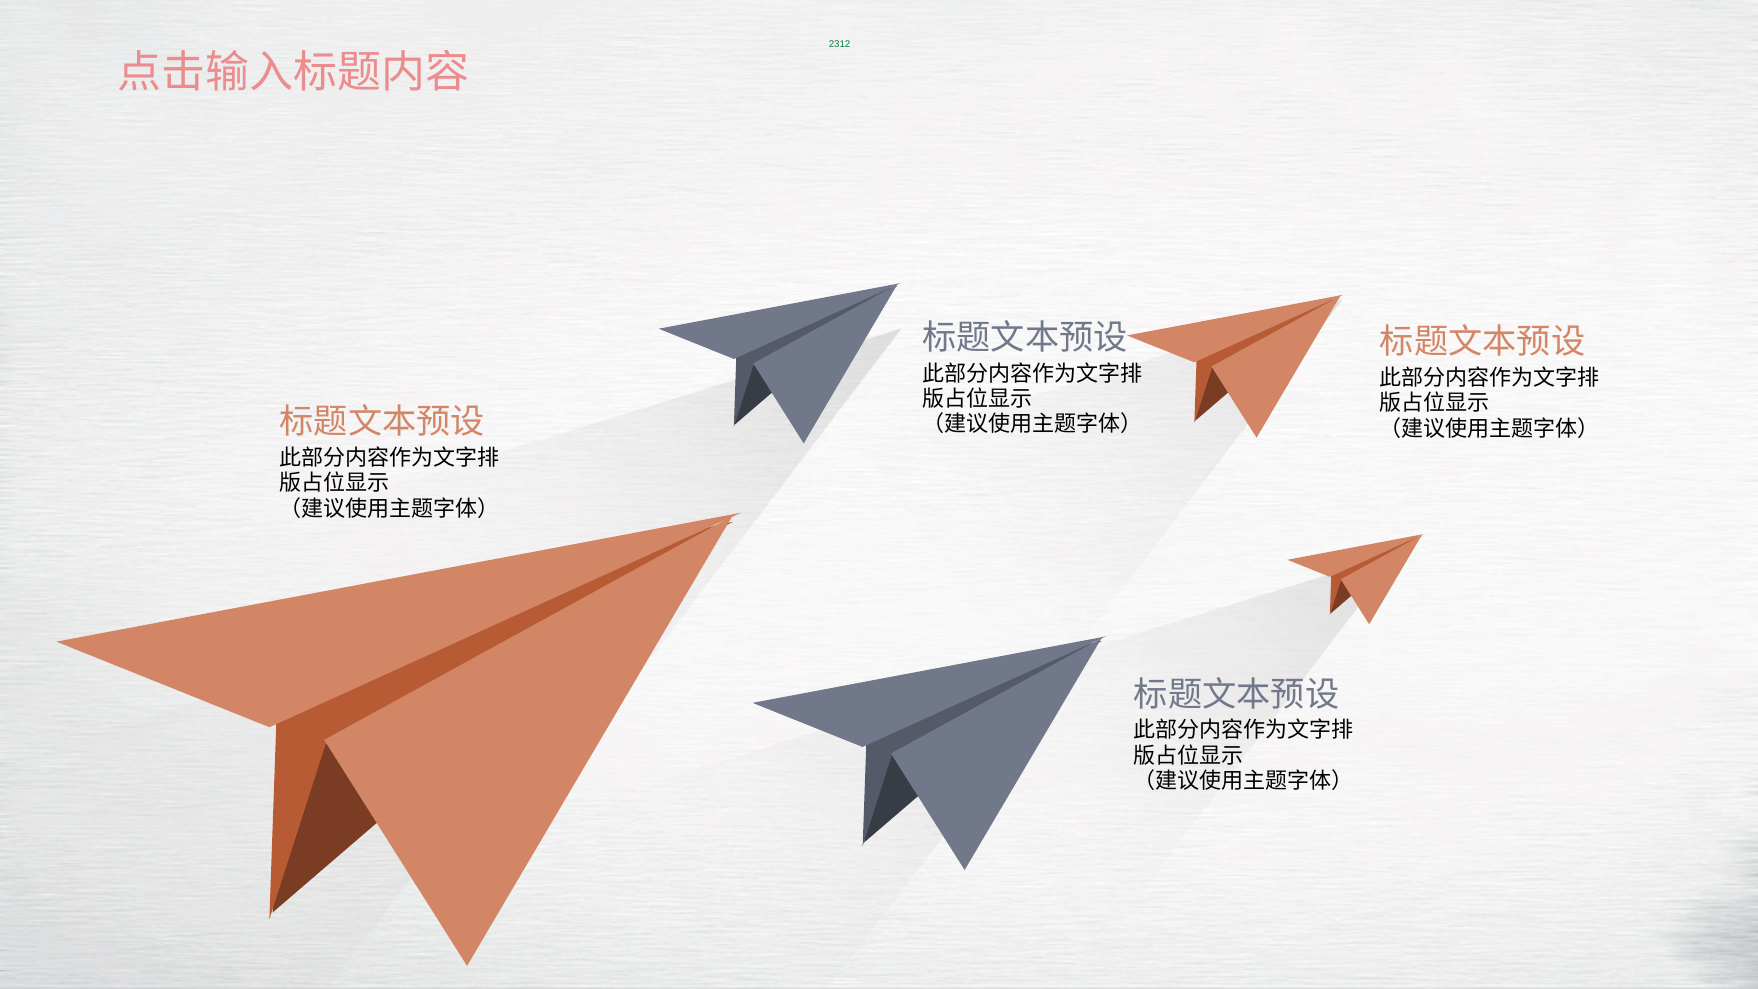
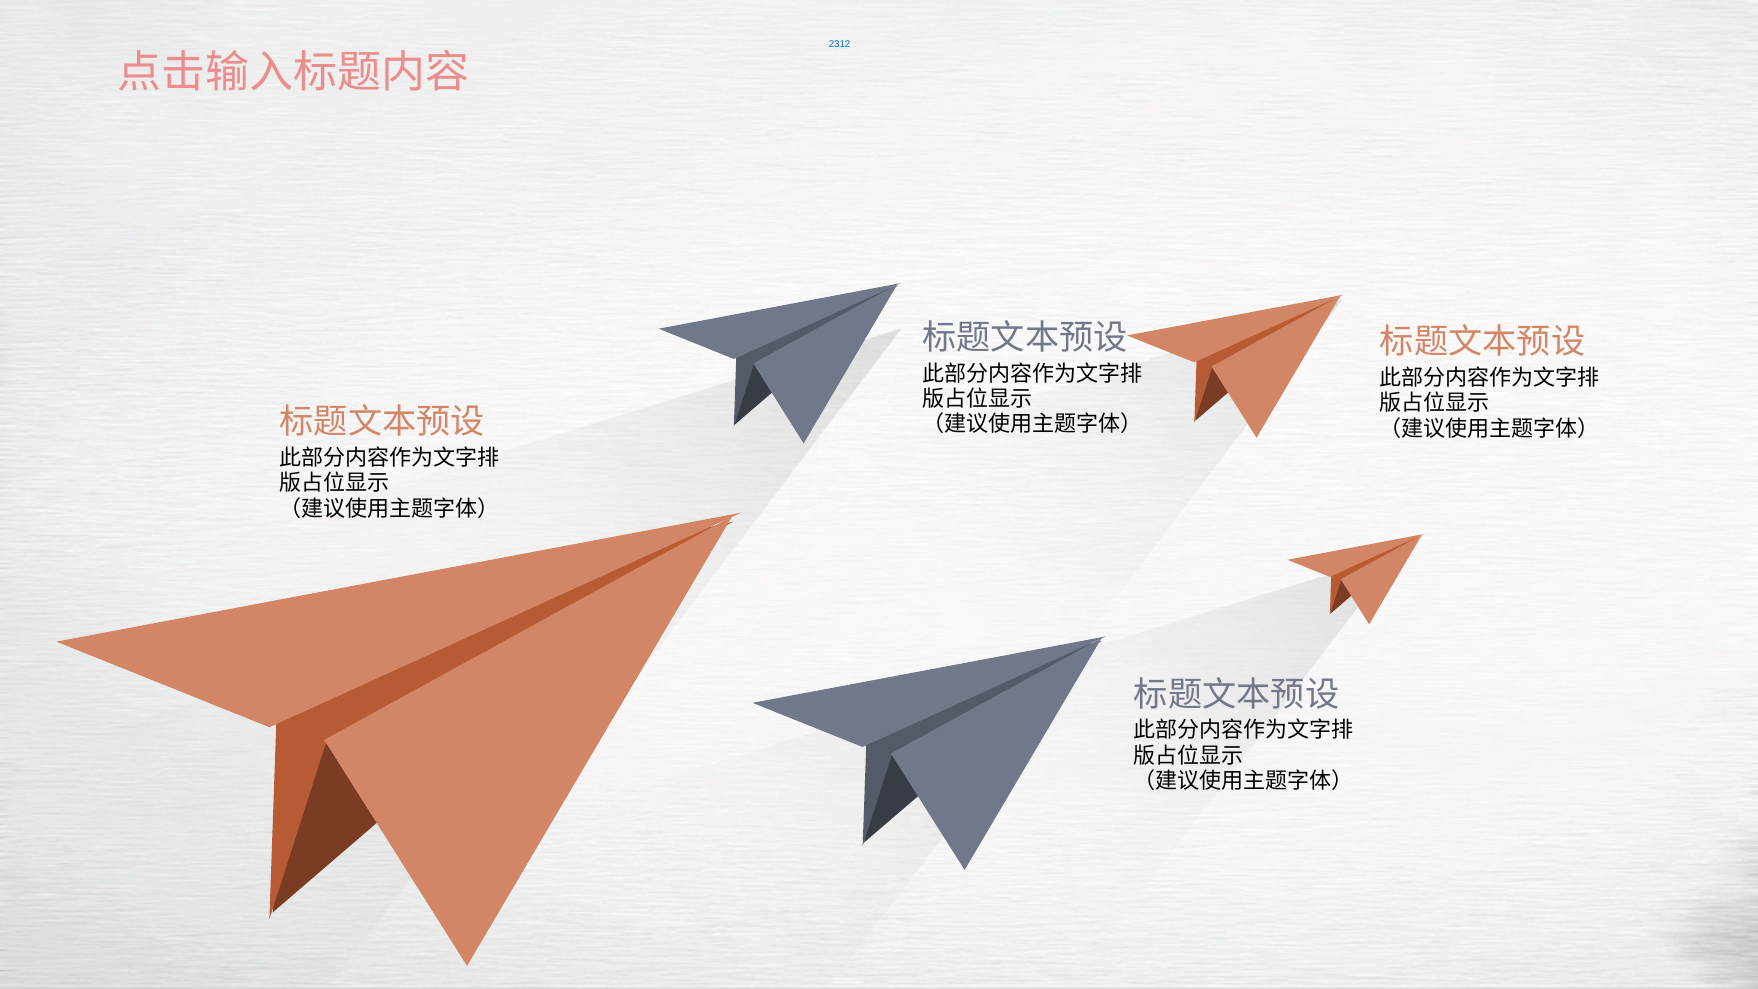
2312 colour: green -> blue
